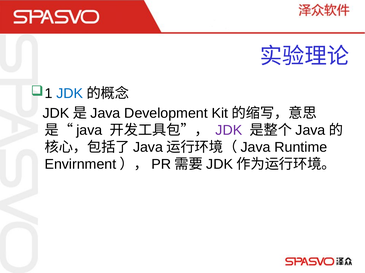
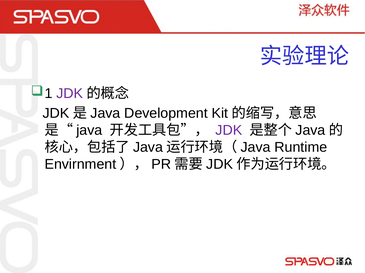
JDK at (70, 94) colour: blue -> purple
